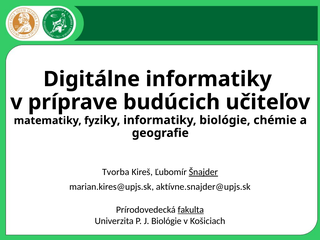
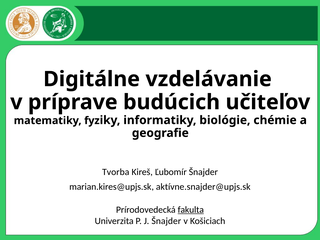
Digitálne informatiky: informatiky -> vzdelávanie
Šnajder at (203, 172) underline: present -> none
J Biológie: Biológie -> Šnajder
